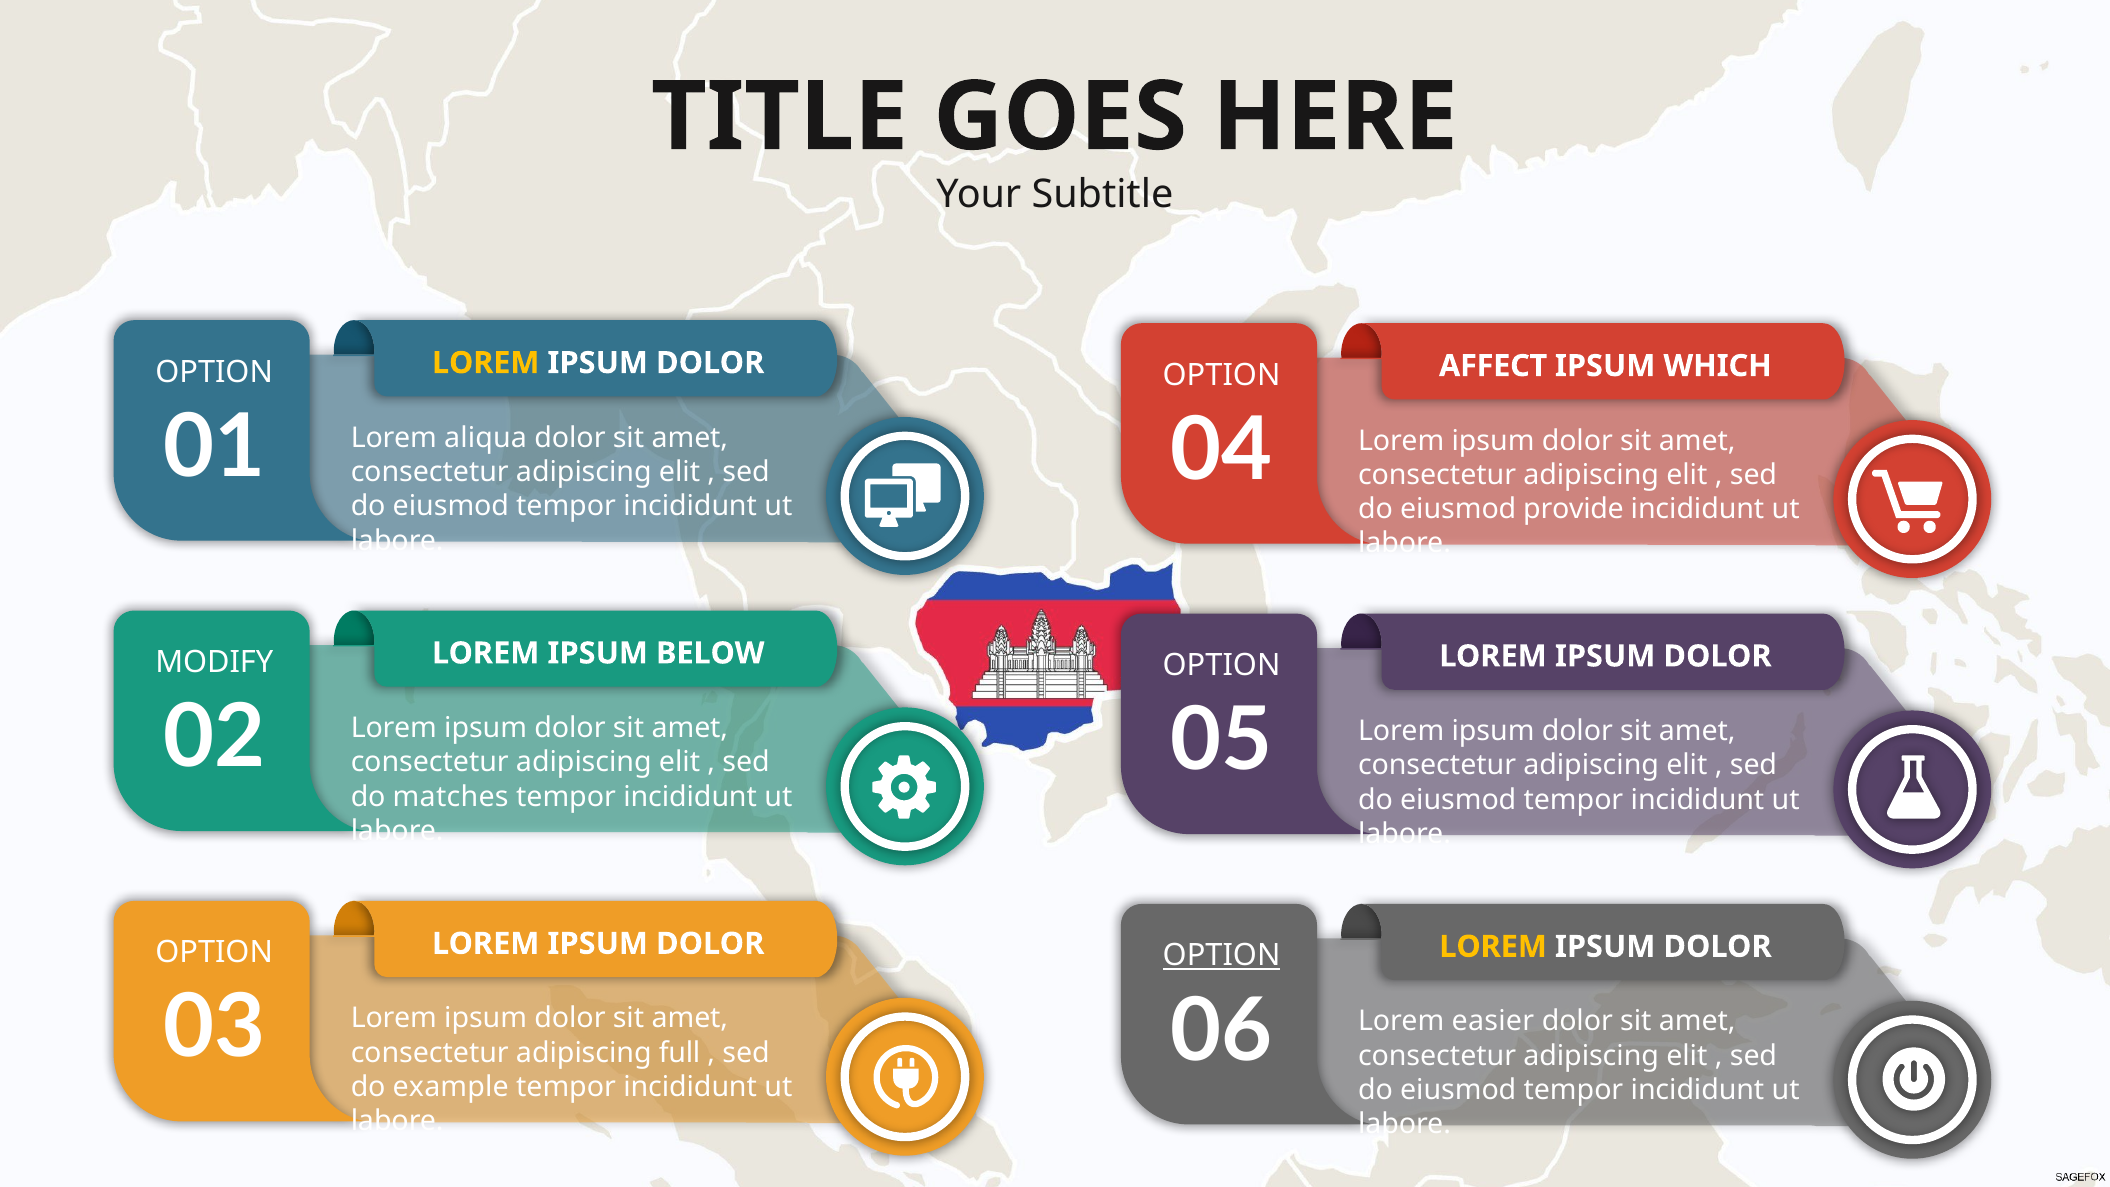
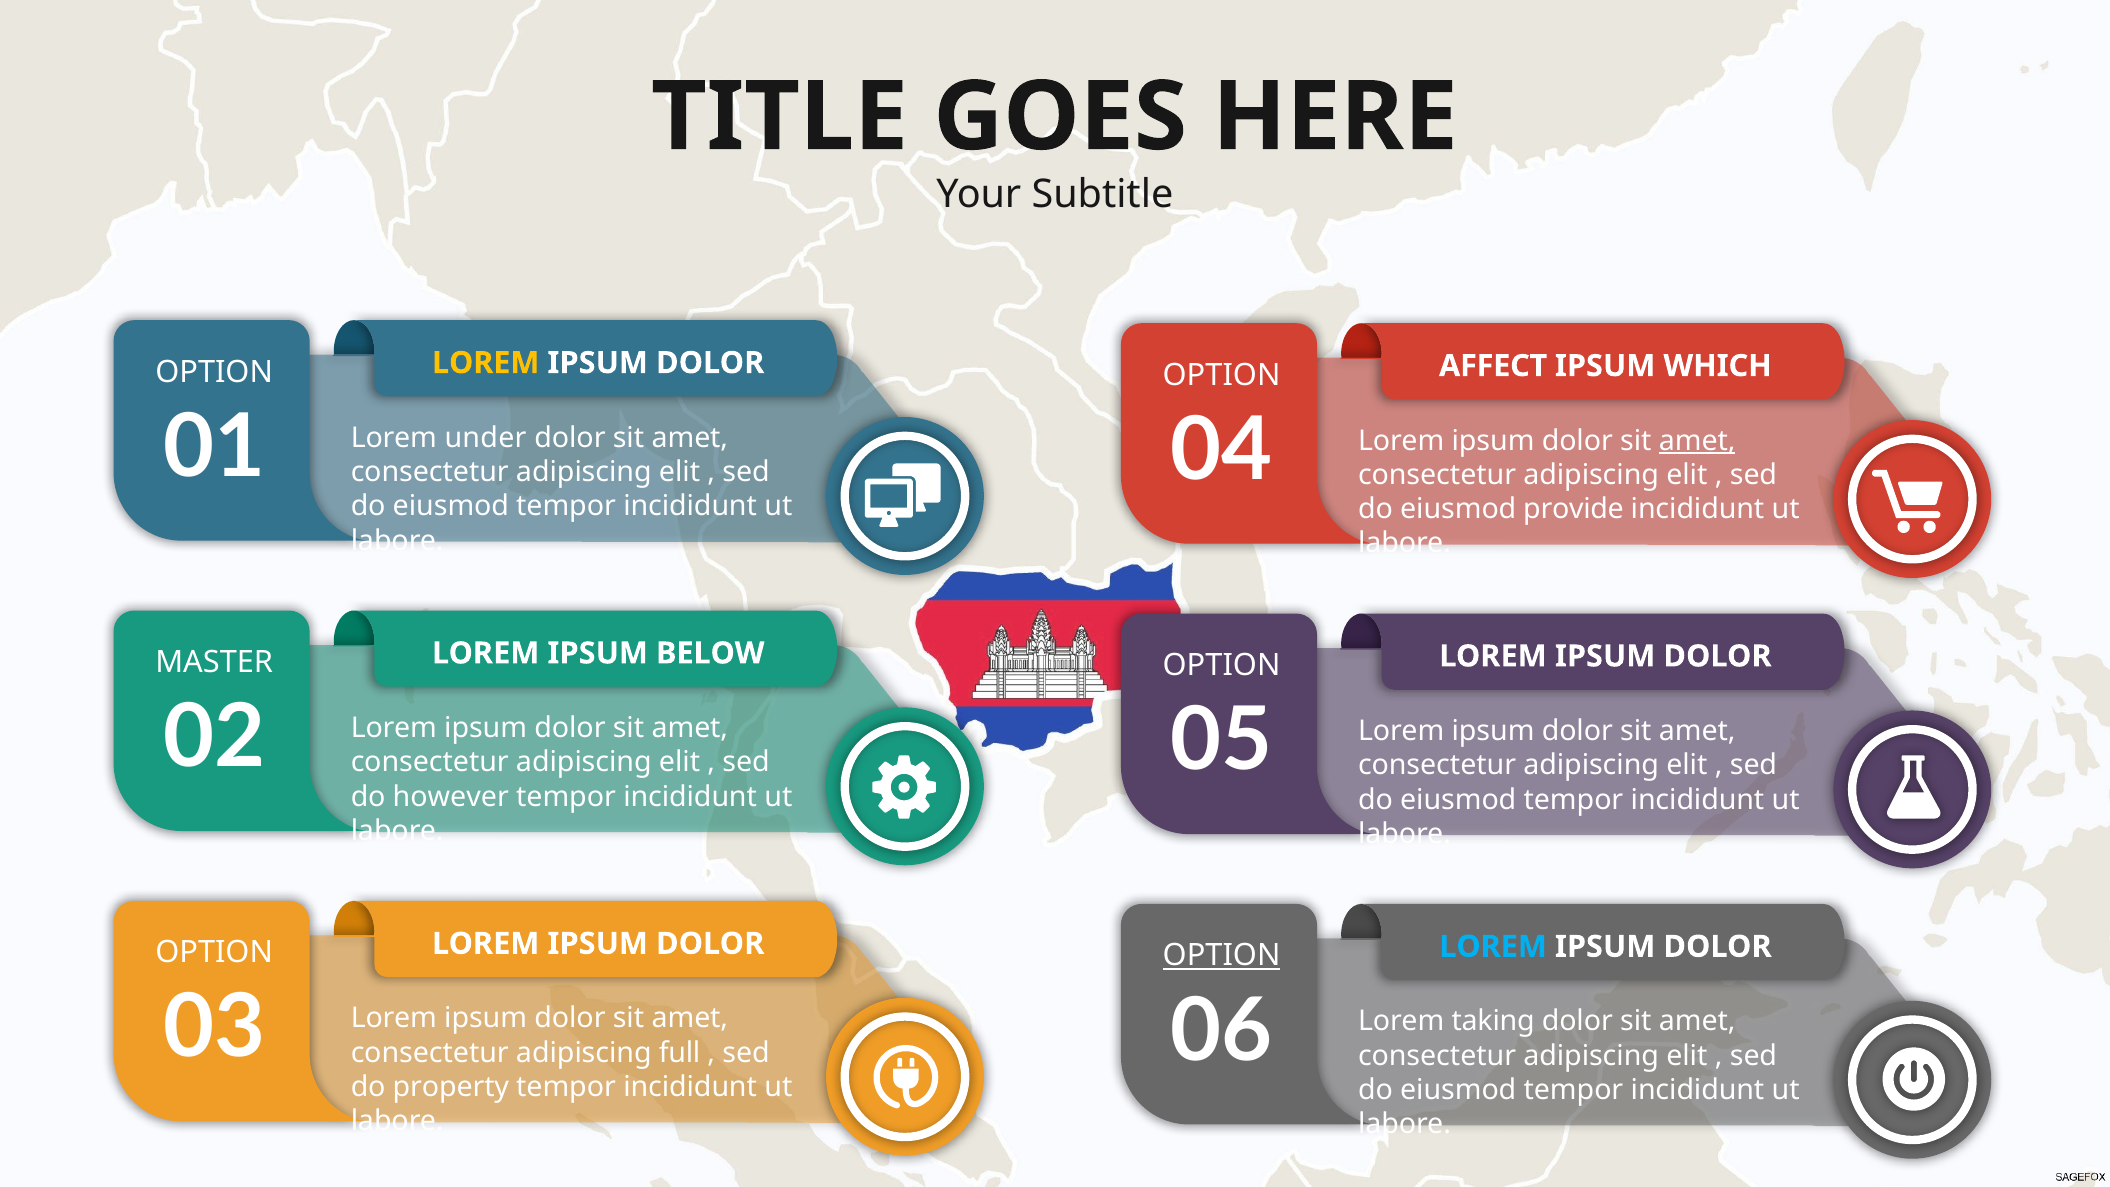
aliqua: aliqua -> under
amet at (1697, 441) underline: none -> present
MODIFY: MODIFY -> MASTER
matches: matches -> however
LOREM at (1493, 947) colour: yellow -> light blue
easier: easier -> taking
example: example -> property
